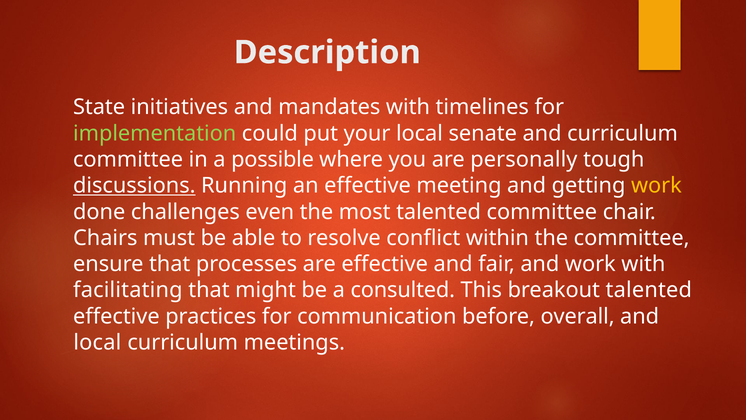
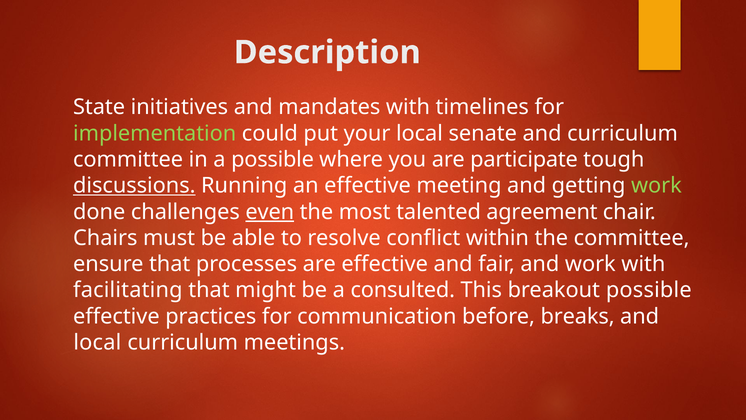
personally: personally -> participate
work at (656, 186) colour: yellow -> light green
even underline: none -> present
talented committee: committee -> agreement
breakout talented: talented -> possible
overall: overall -> breaks
